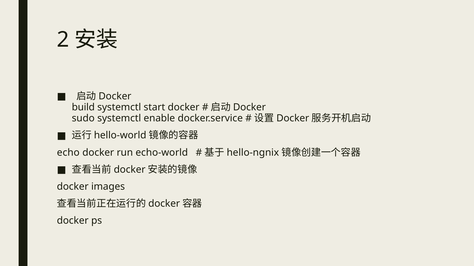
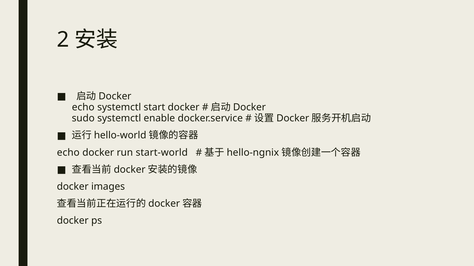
build at (83, 107): build -> echo
echo-world: echo-world -> start-world
